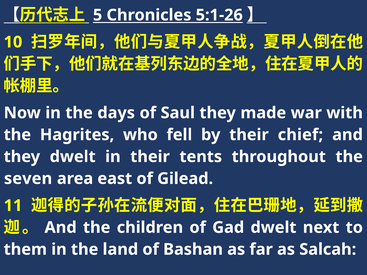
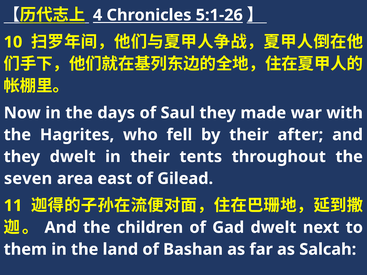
5: 5 -> 4
chief: chief -> after
